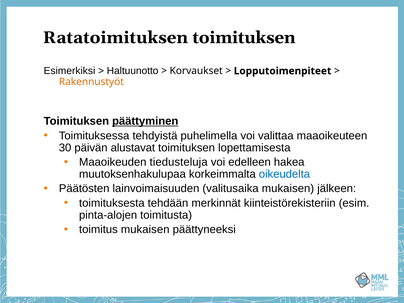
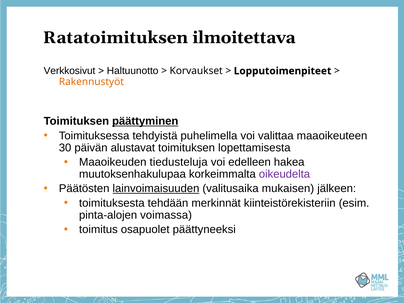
Ratatoimituksen toimituksen: toimituksen -> ilmoitettava
Esimerkiksi: Esimerkiksi -> Verkkosivut
oikeudelta colour: blue -> purple
lainvoimaisuuden underline: none -> present
toimitusta: toimitusta -> voimassa
toimitus mukaisen: mukaisen -> osapuolet
